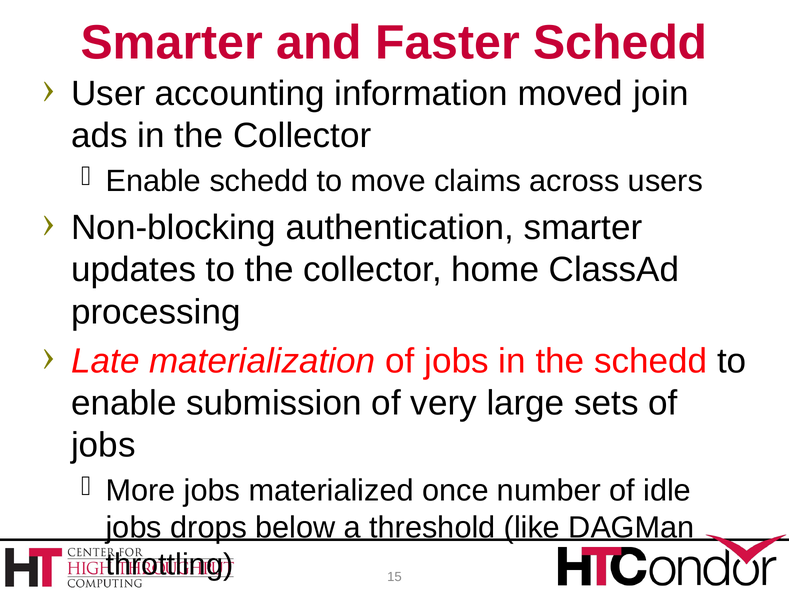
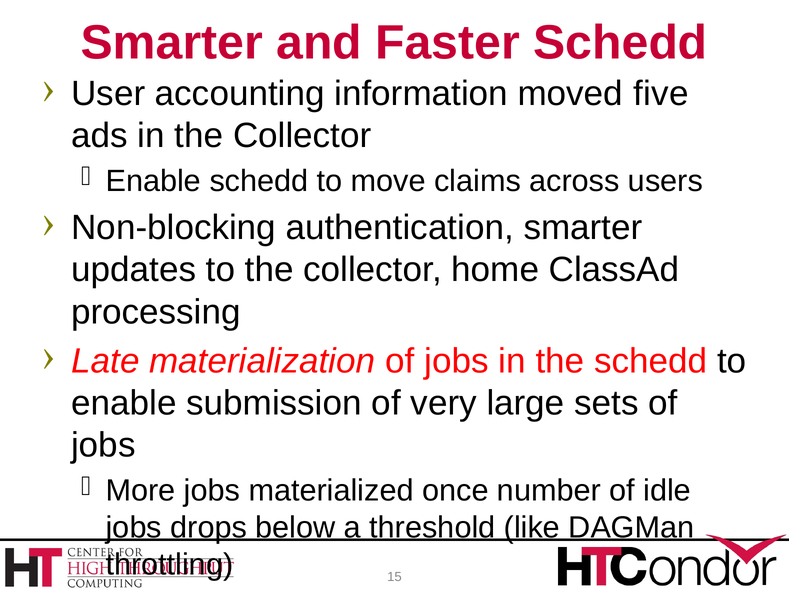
join: join -> five
